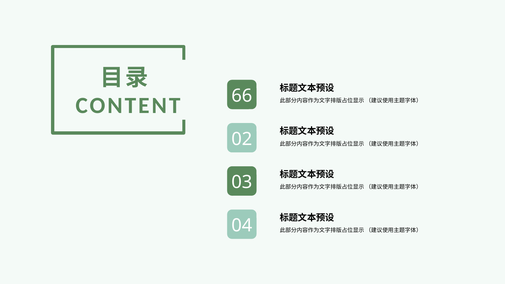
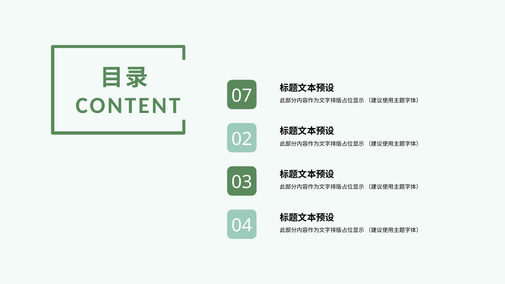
66: 66 -> 07
